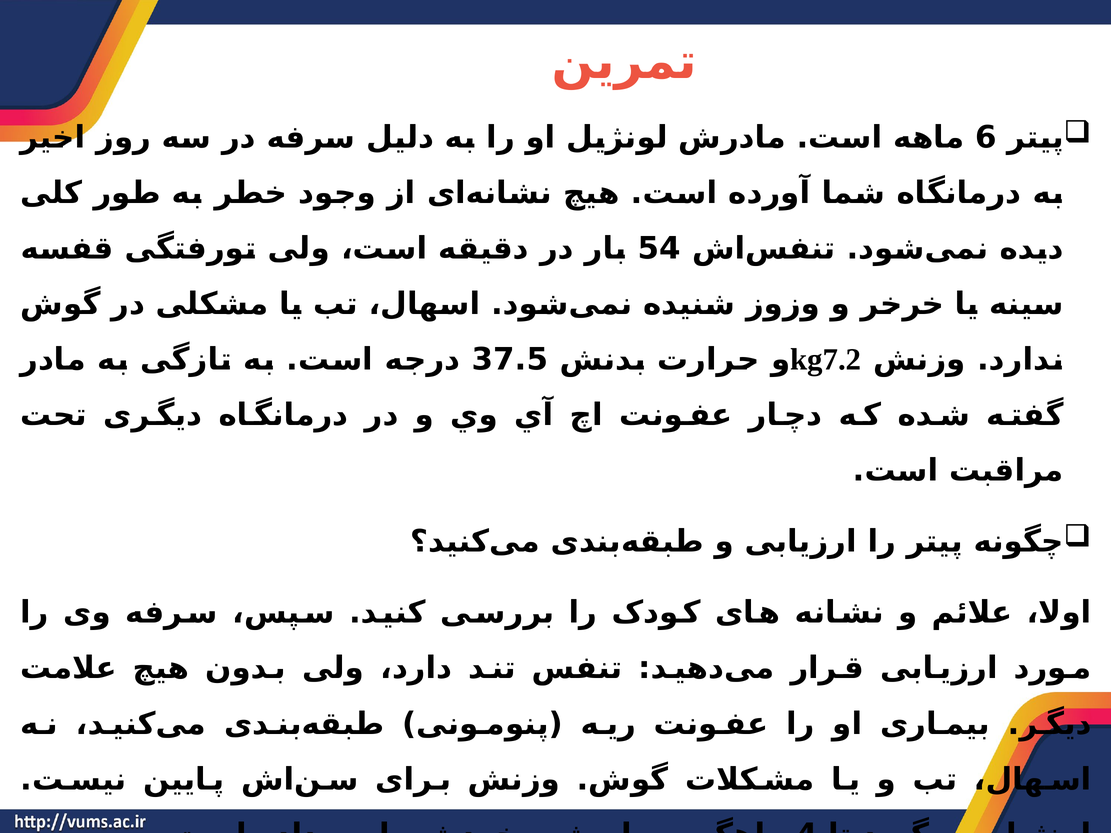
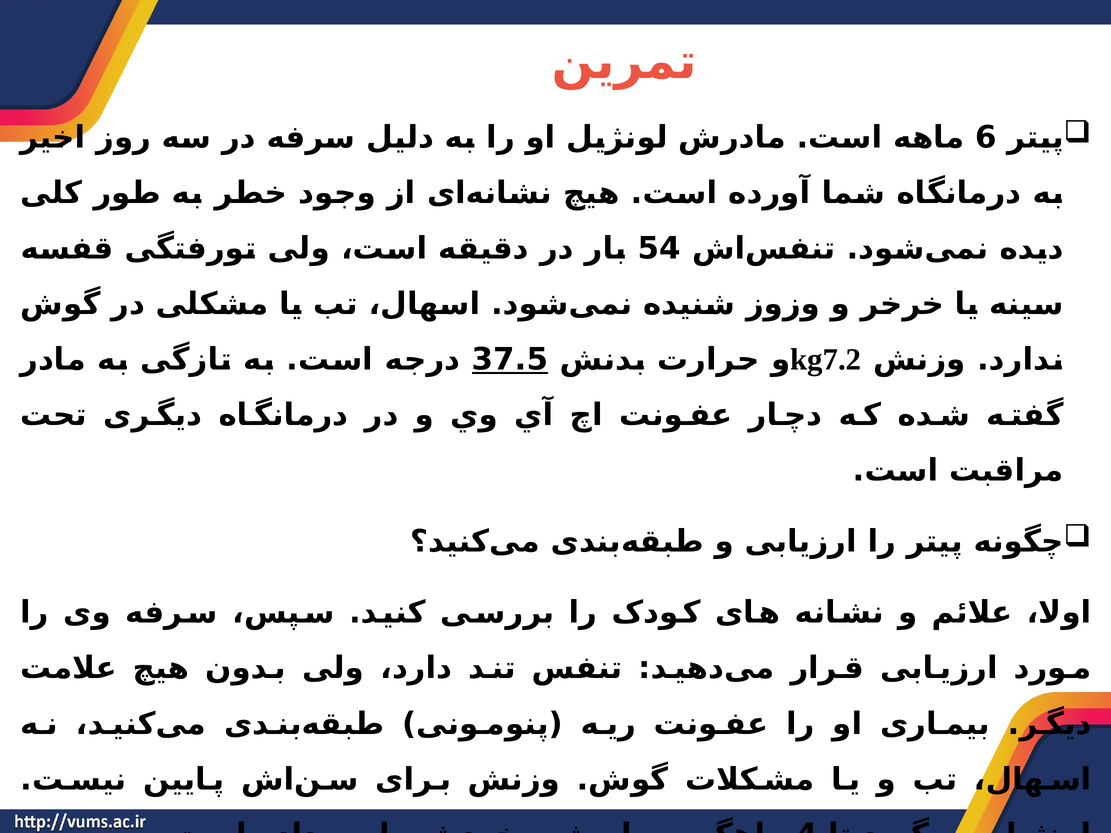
37.5 underline: none -> present
